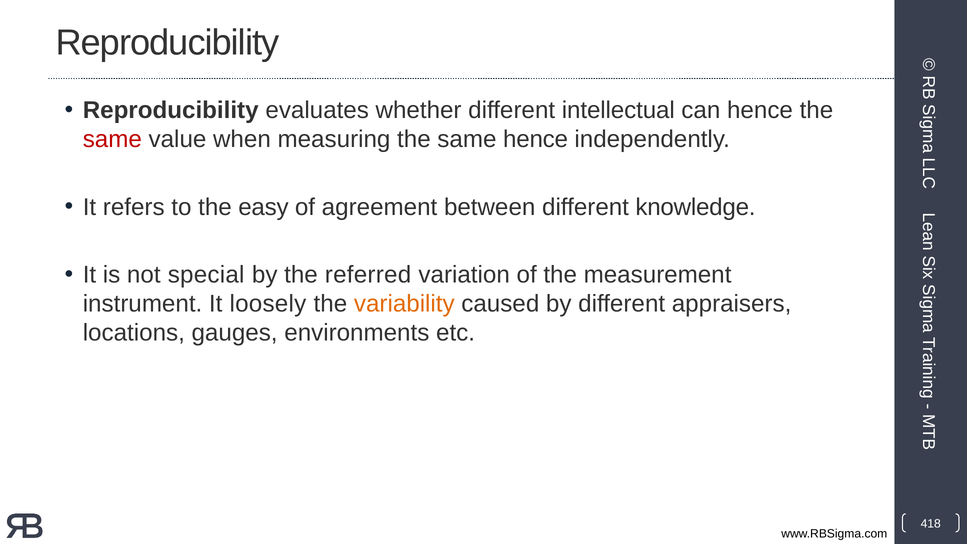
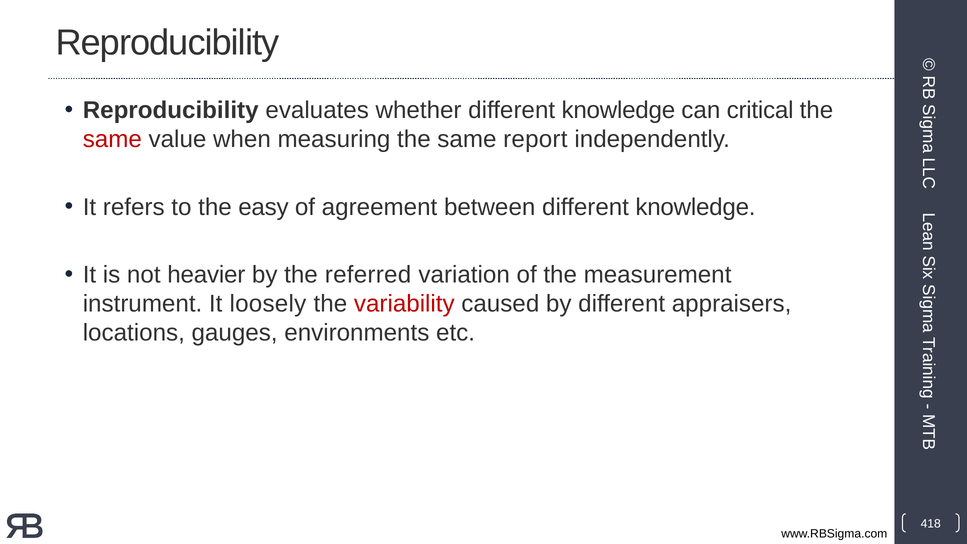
whether different intellectual: intellectual -> knowledge
can hence: hence -> critical
same hence: hence -> report
special: special -> heavier
variability colour: orange -> red
